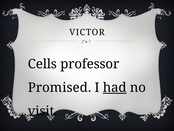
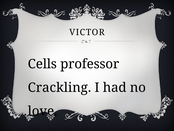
Promised: Promised -> Crackling
had underline: present -> none
visit: visit -> love
